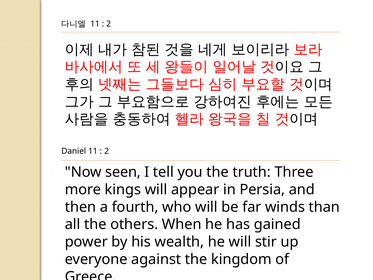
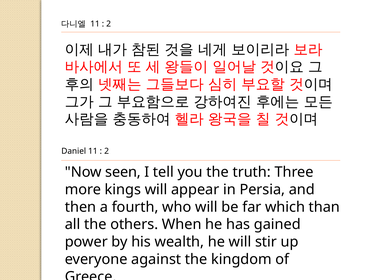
winds: winds -> which
